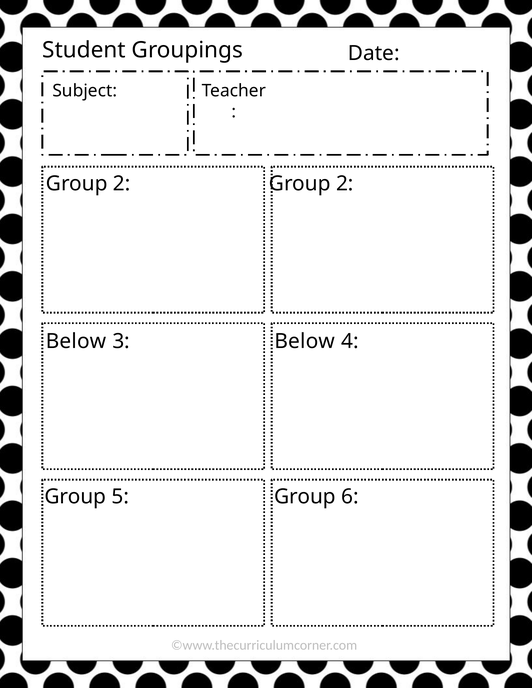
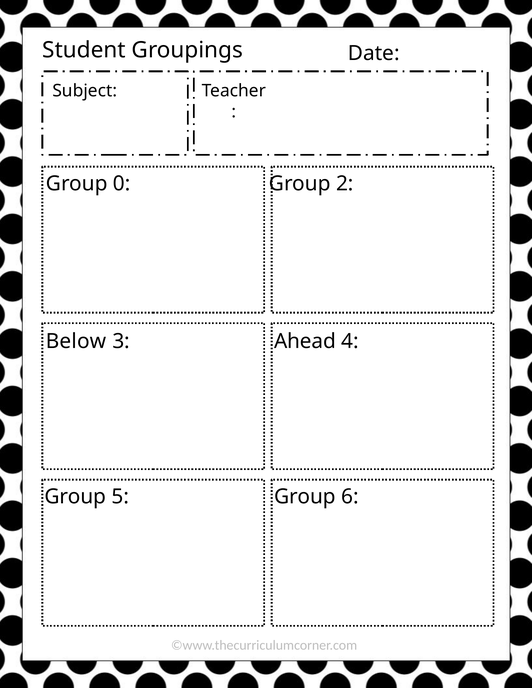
2 at (122, 184): 2 -> 0
3 Below: Below -> Ahead
